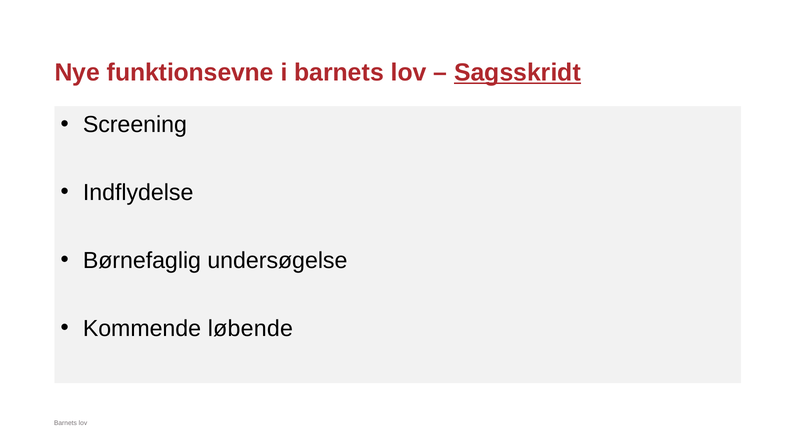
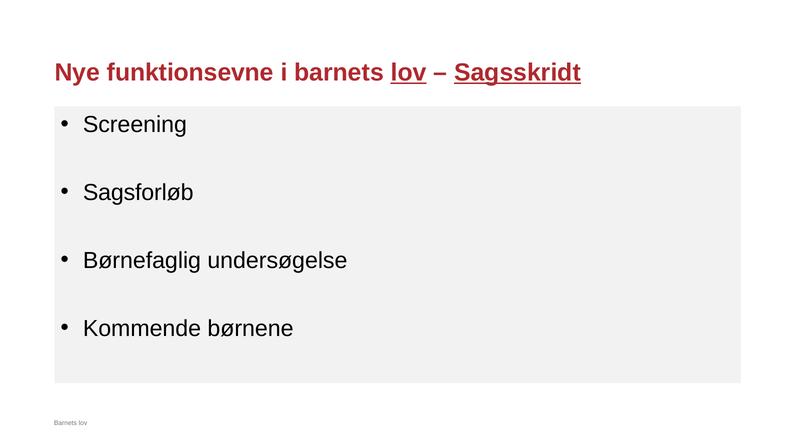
lov at (409, 72) underline: none -> present
Indflydelse: Indflydelse -> Sagsforløb
løbende: løbende -> børnene
